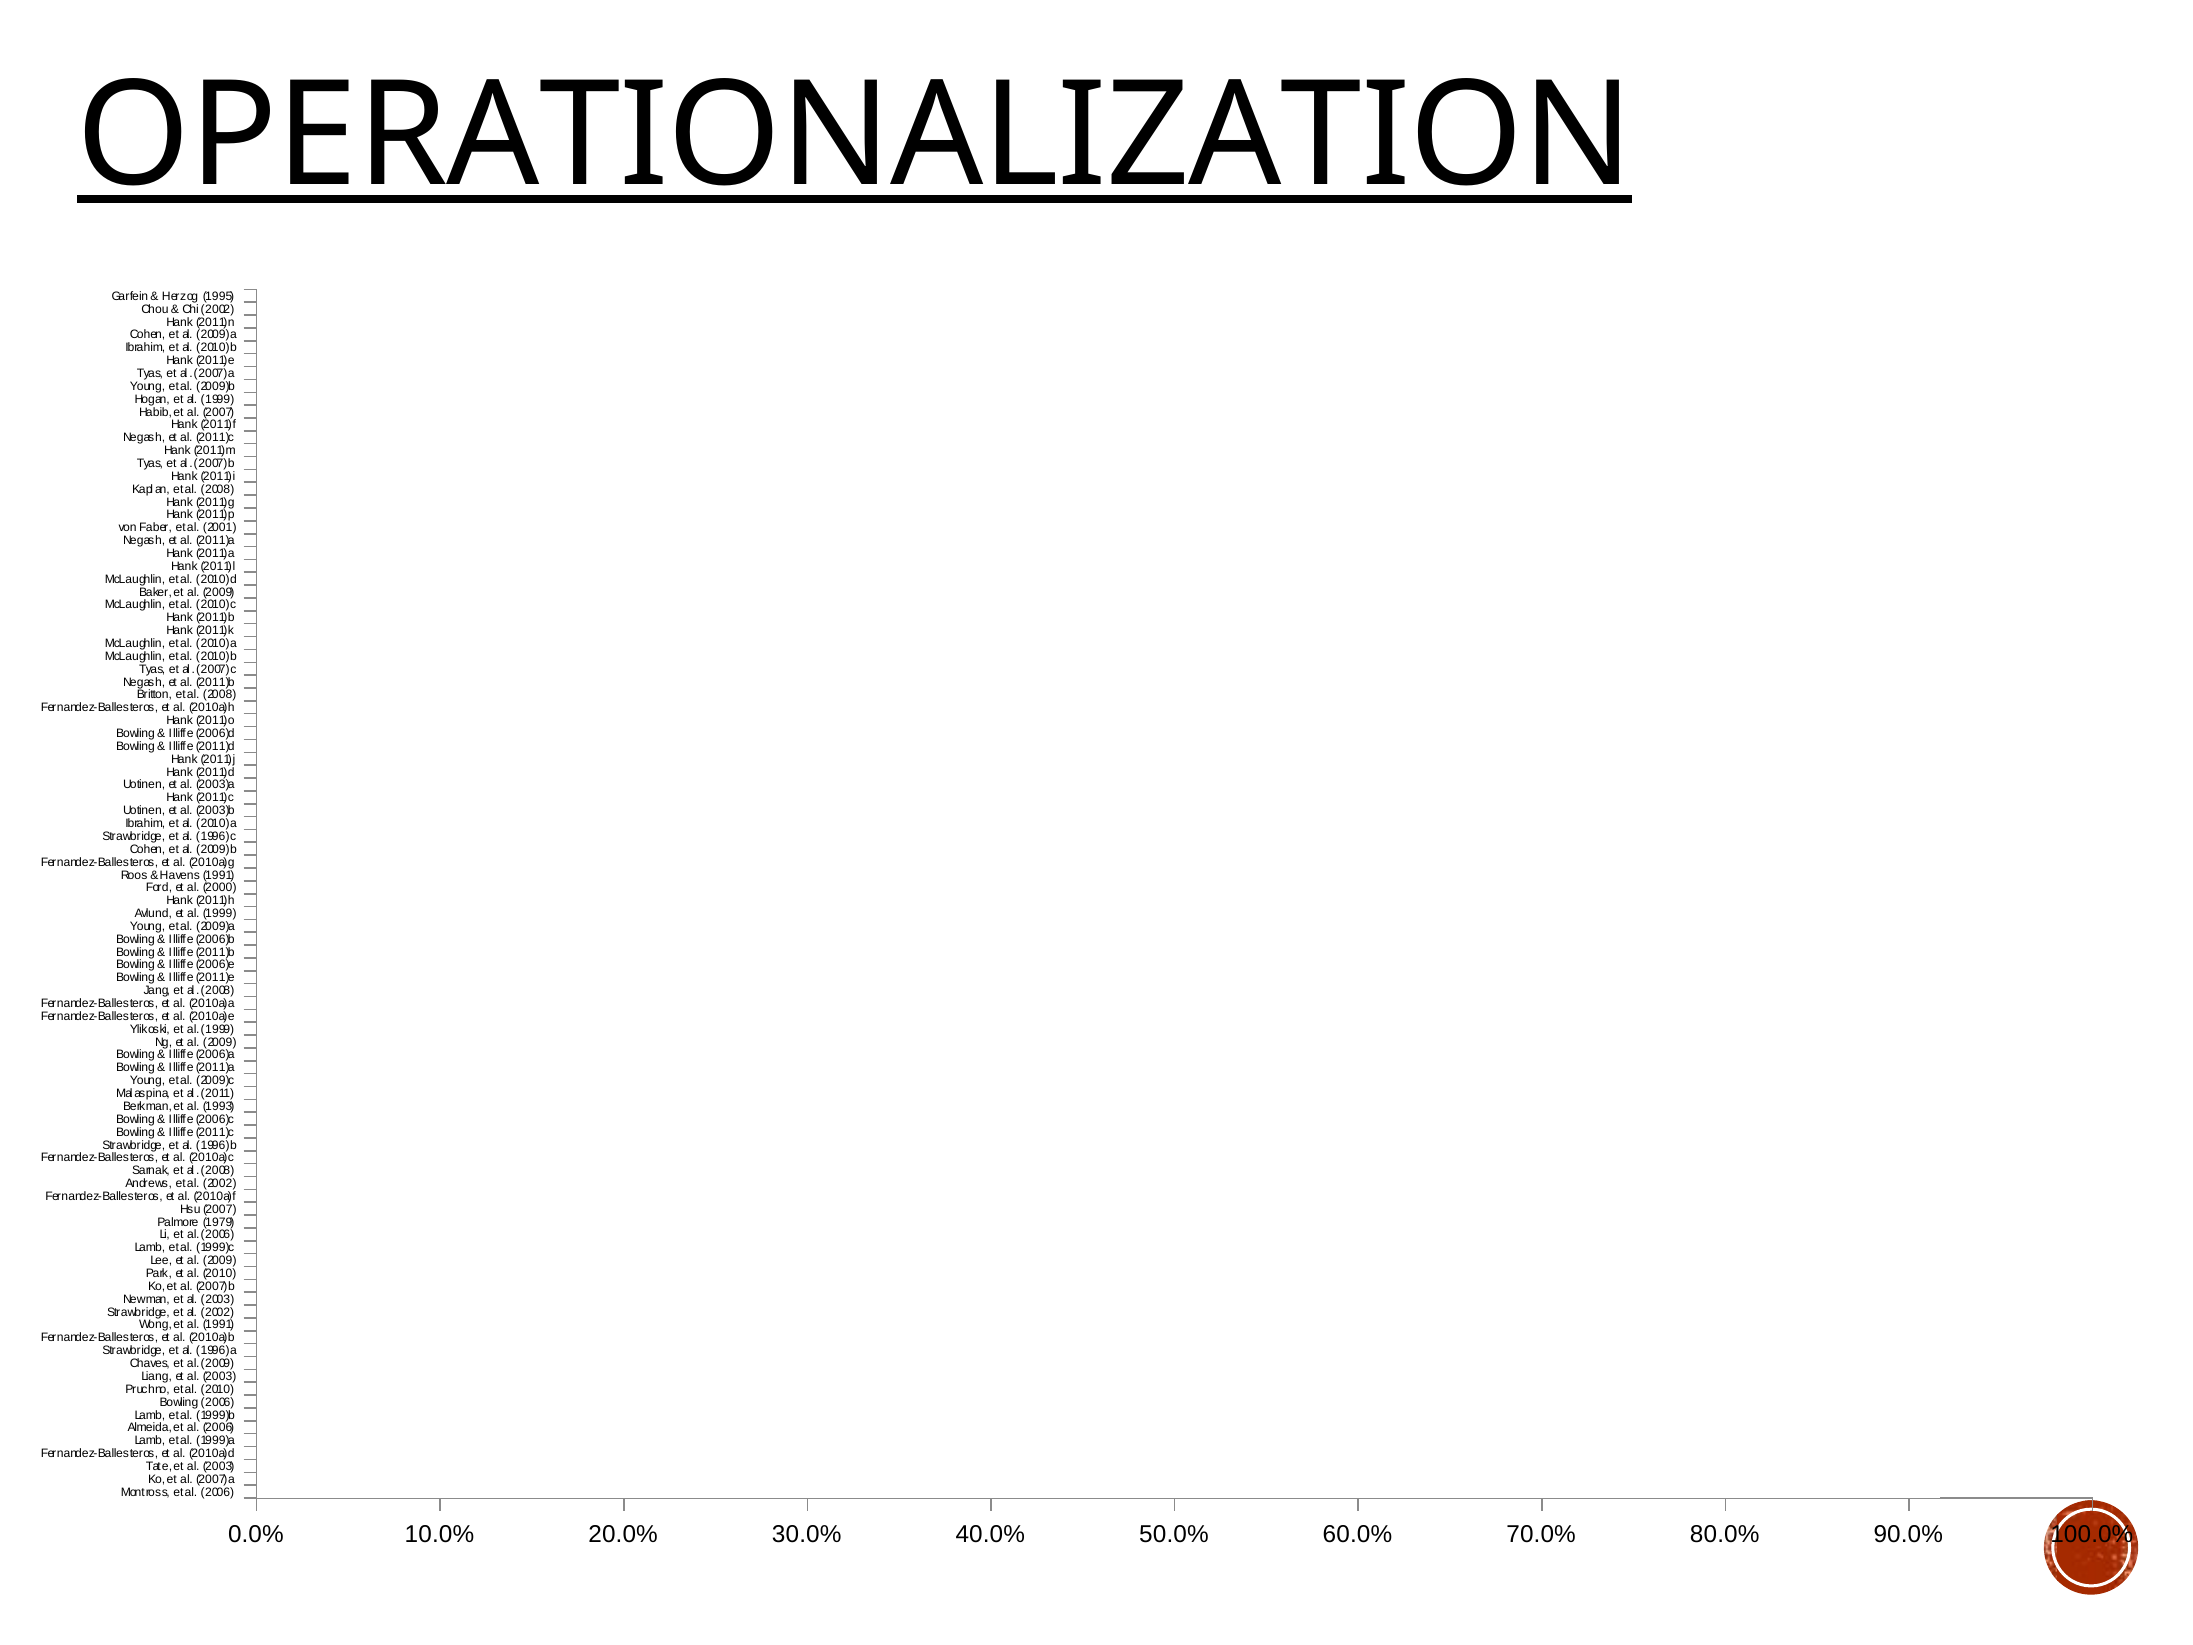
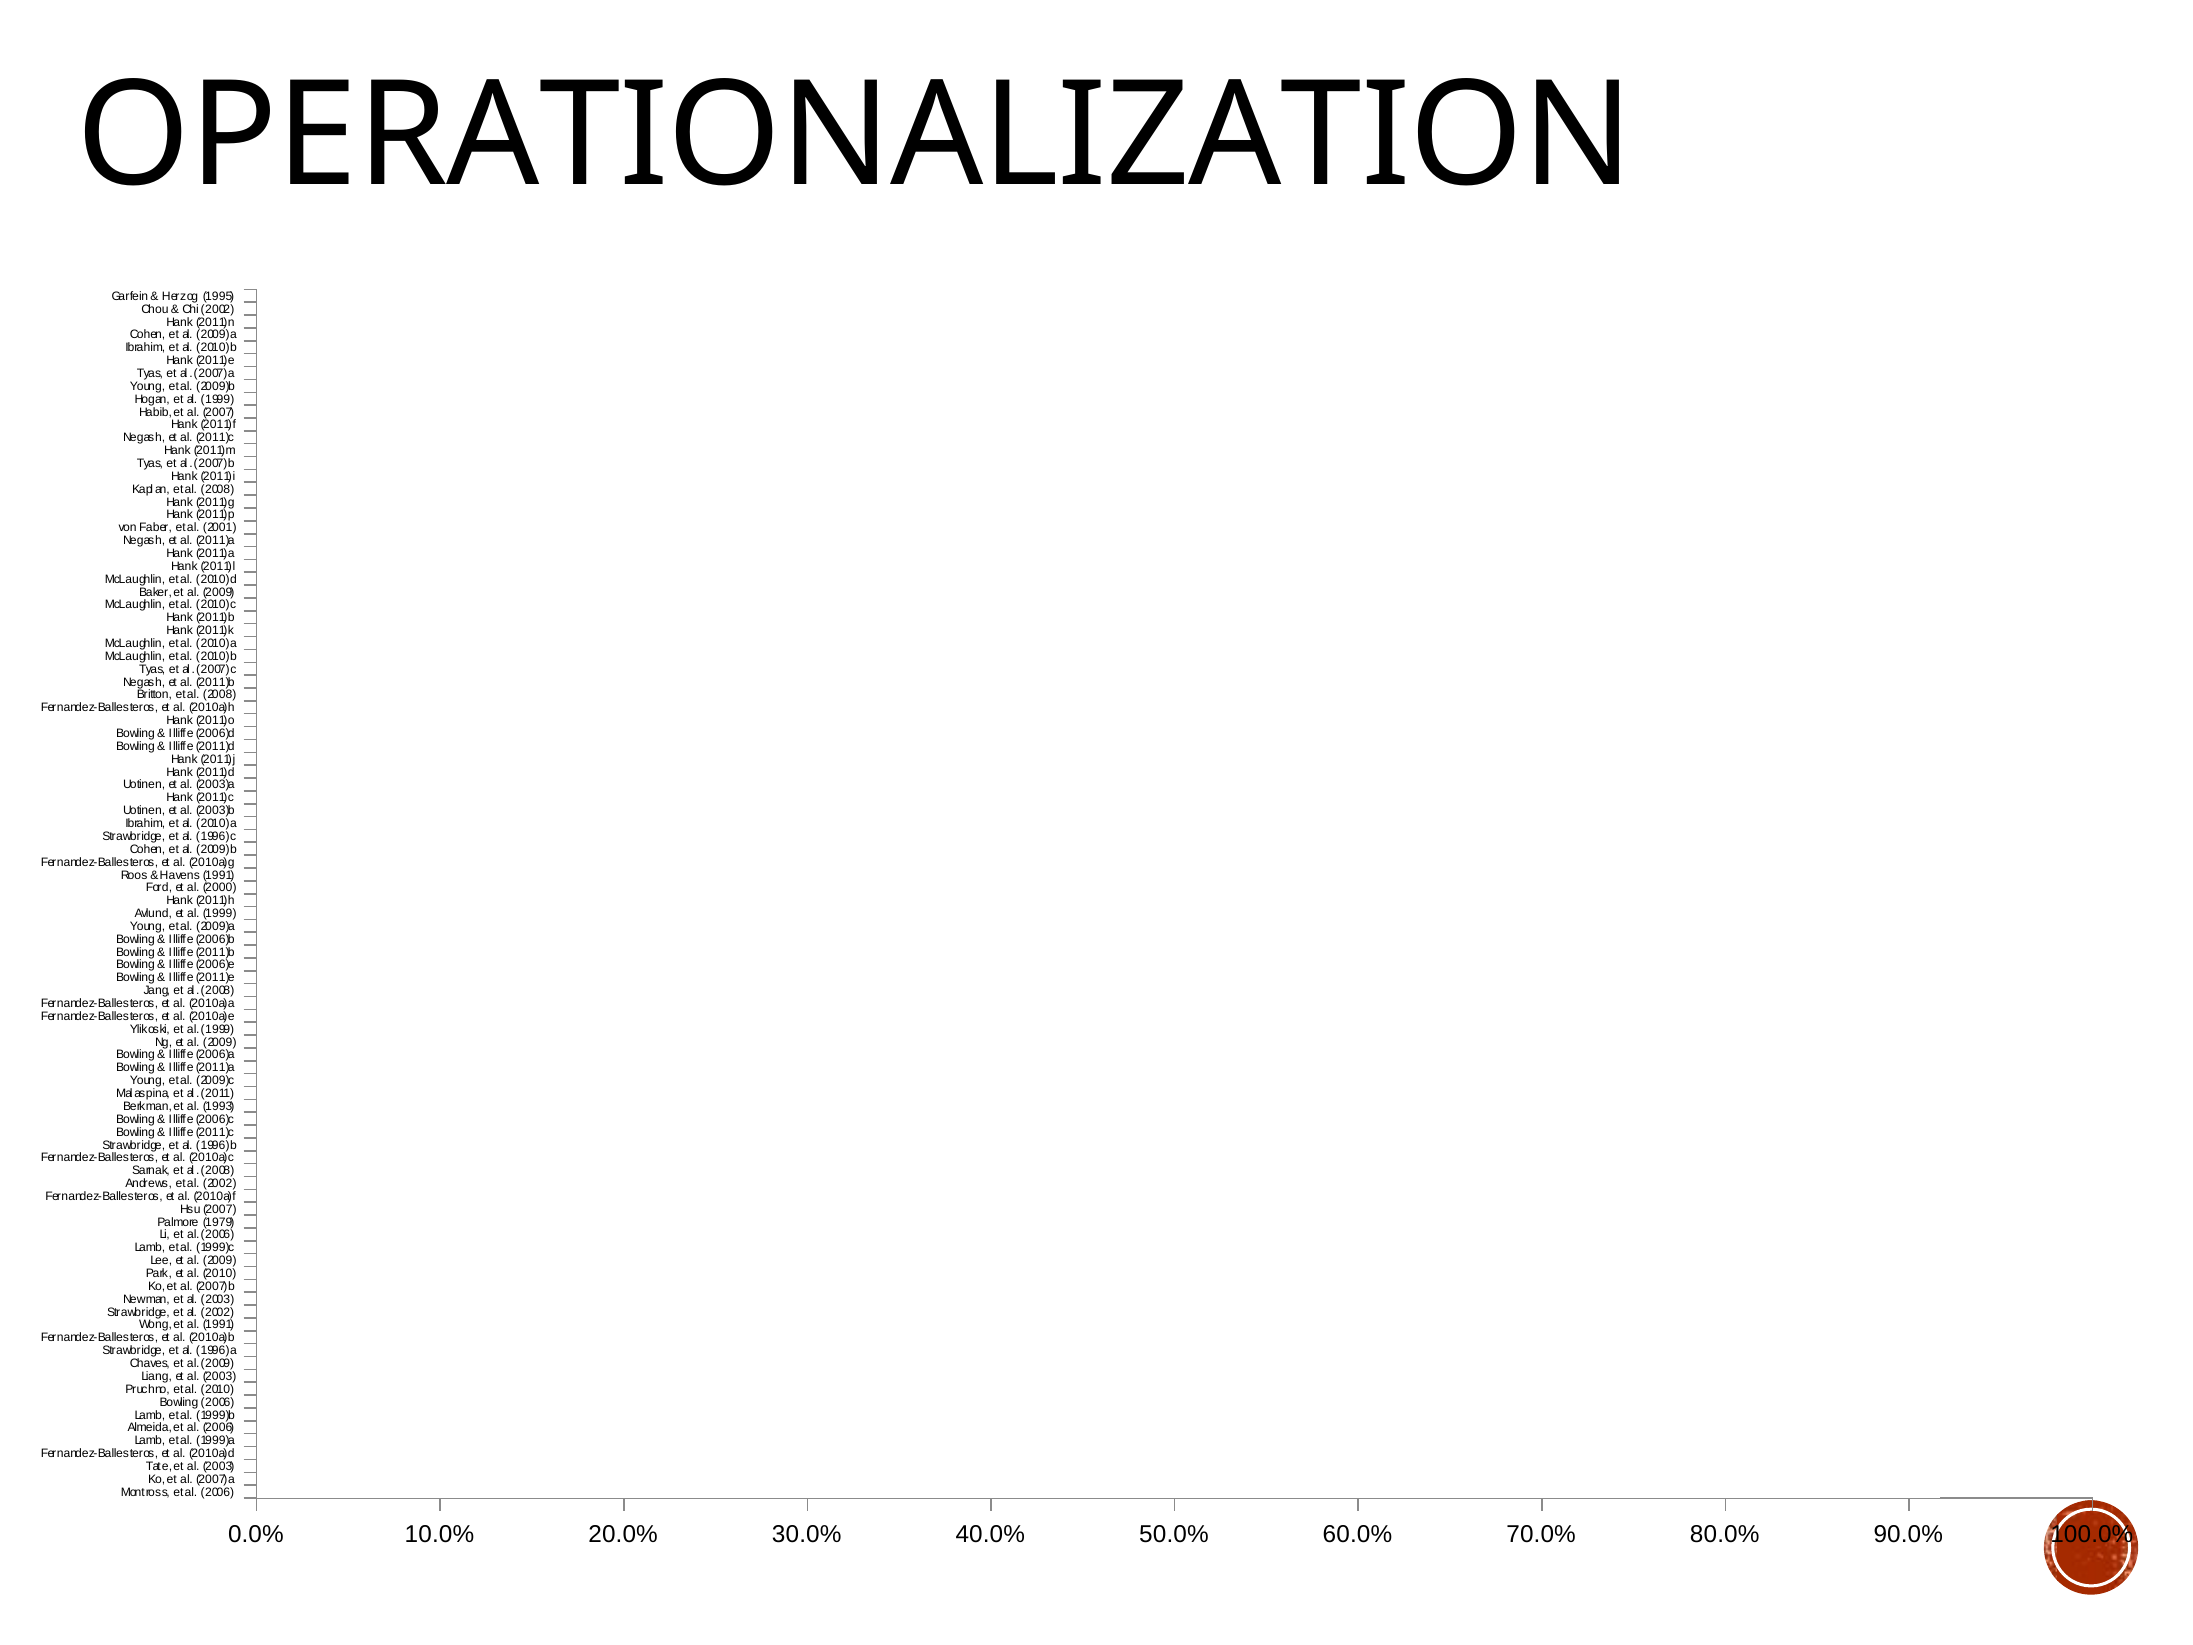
OPERATIONALIZATION underline: present -> none
